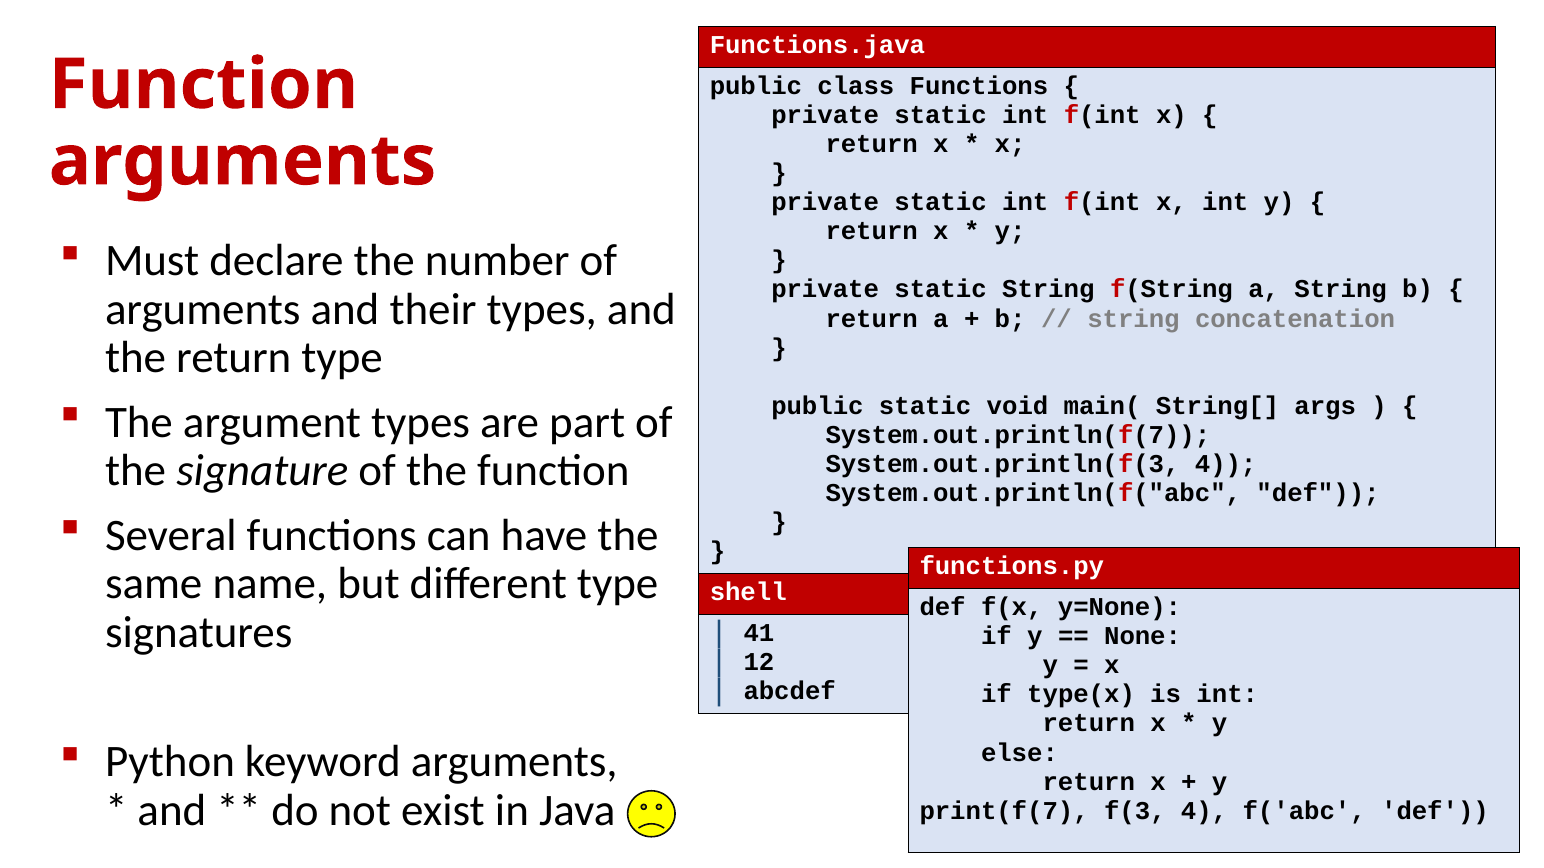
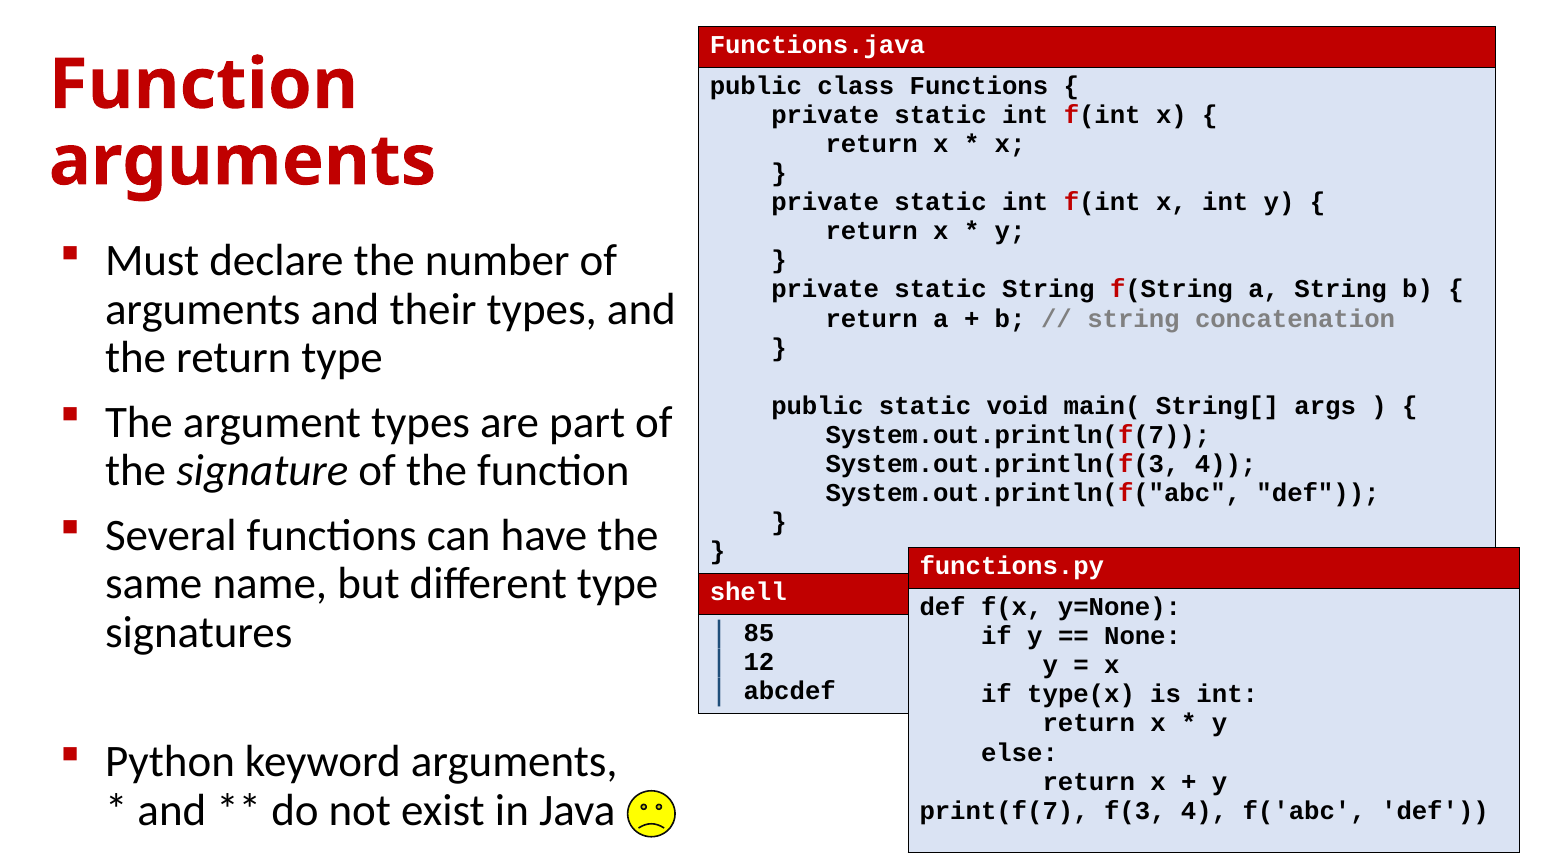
41: 41 -> 85
